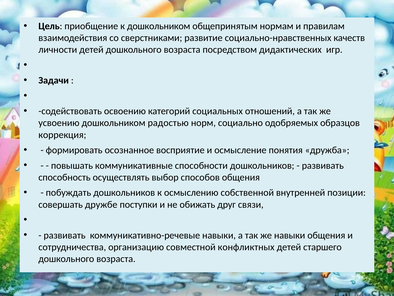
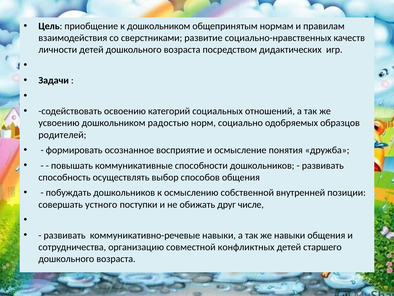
коррекция: коррекция -> родителей
дружбе: дружбе -> устного
связи: связи -> числе
